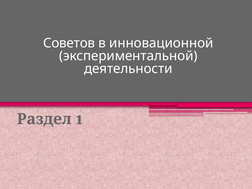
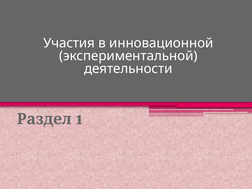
Советов: Советов -> Участия
